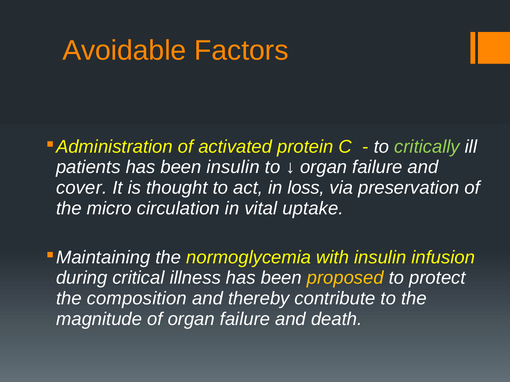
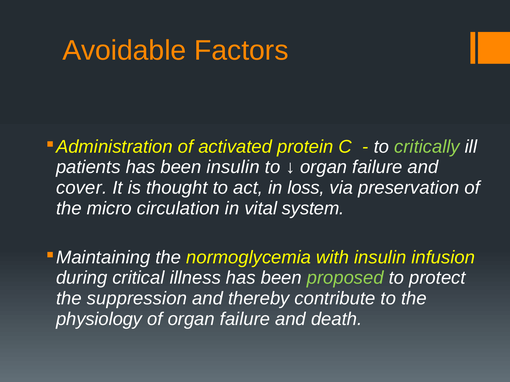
uptake: uptake -> system
proposed colour: yellow -> light green
composition: composition -> suppression
magnitude: magnitude -> physiology
